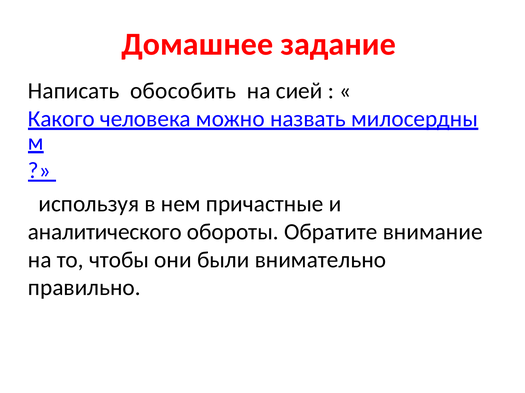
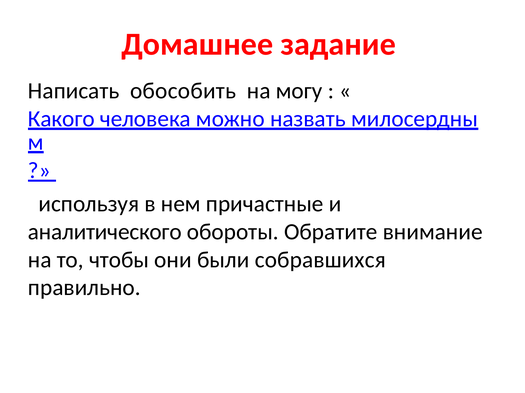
сией: сией -> могу
внимательно: внимательно -> собравшихся
